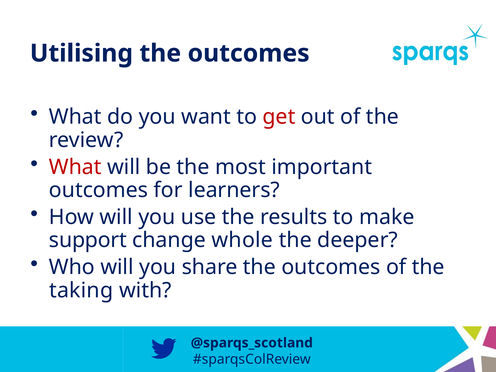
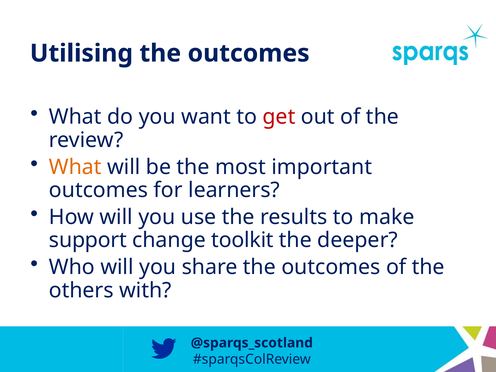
What at (75, 167) colour: red -> orange
whole: whole -> toolkit
taking: taking -> others
